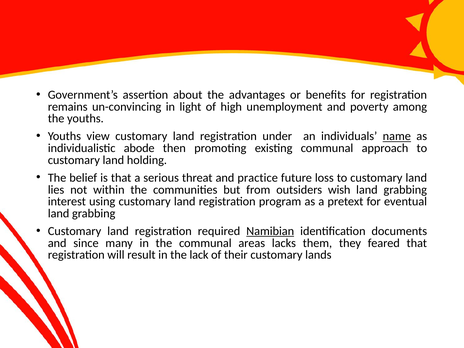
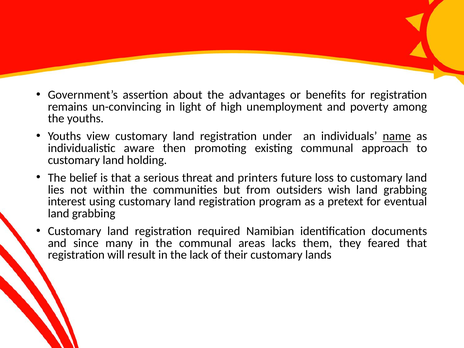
abode: abode -> aware
practice: practice -> printers
Namibian underline: present -> none
